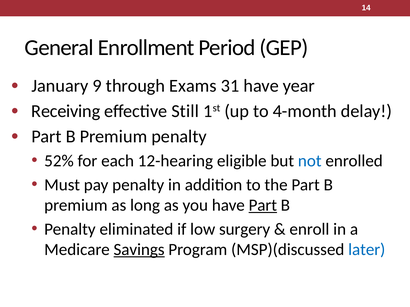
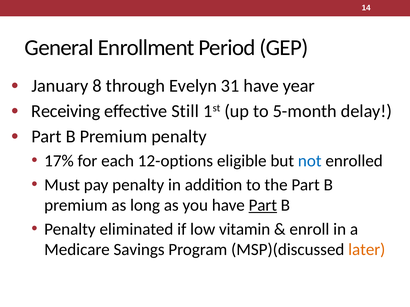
9: 9 -> 8
Exams: Exams -> Evelyn
4-month: 4-month -> 5-month
52%: 52% -> 17%
12-hearing: 12-hearing -> 12-options
surgery: surgery -> vitamin
Savings underline: present -> none
later colour: blue -> orange
